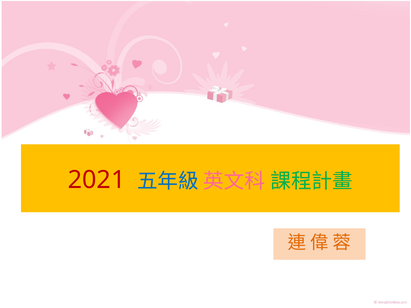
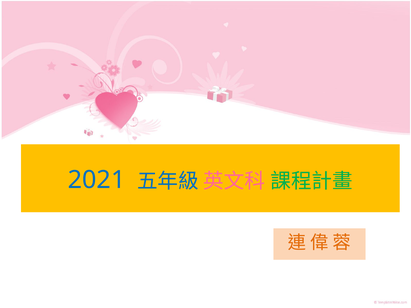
2021 colour: red -> blue
